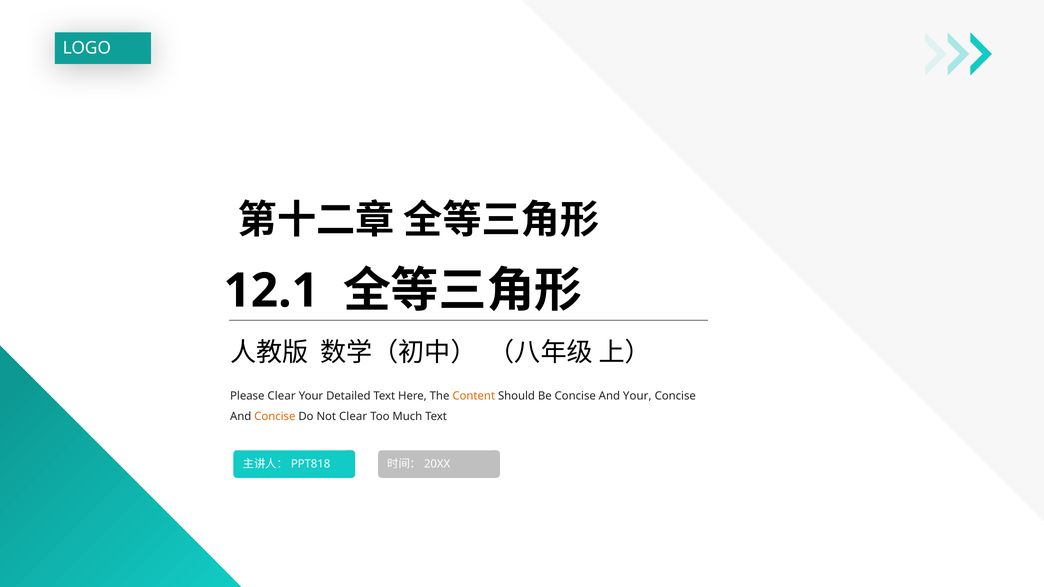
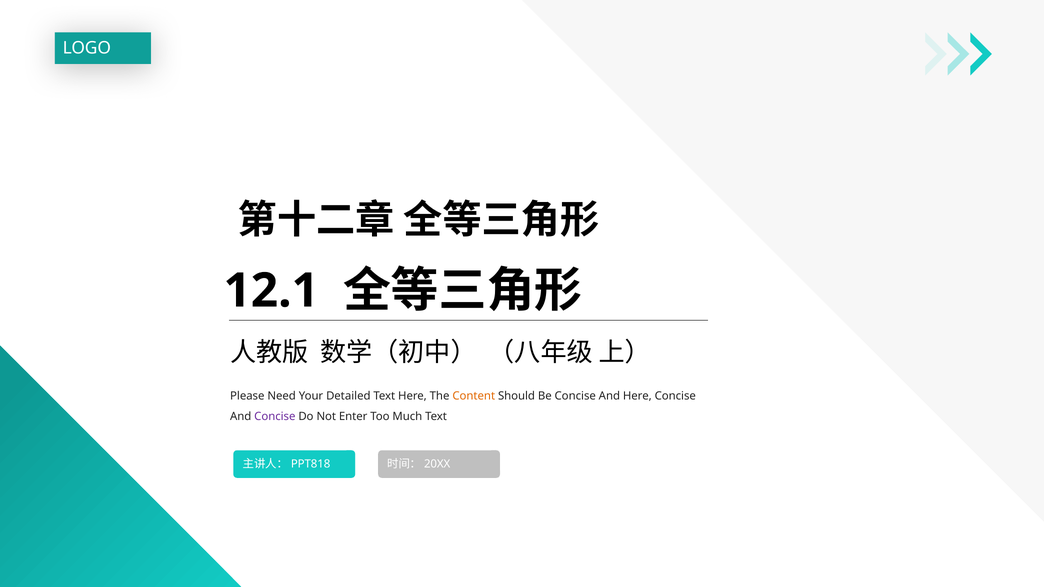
Please Clear: Clear -> Need
And Your: Your -> Here
Concise at (275, 417) colour: orange -> purple
Not Clear: Clear -> Enter
